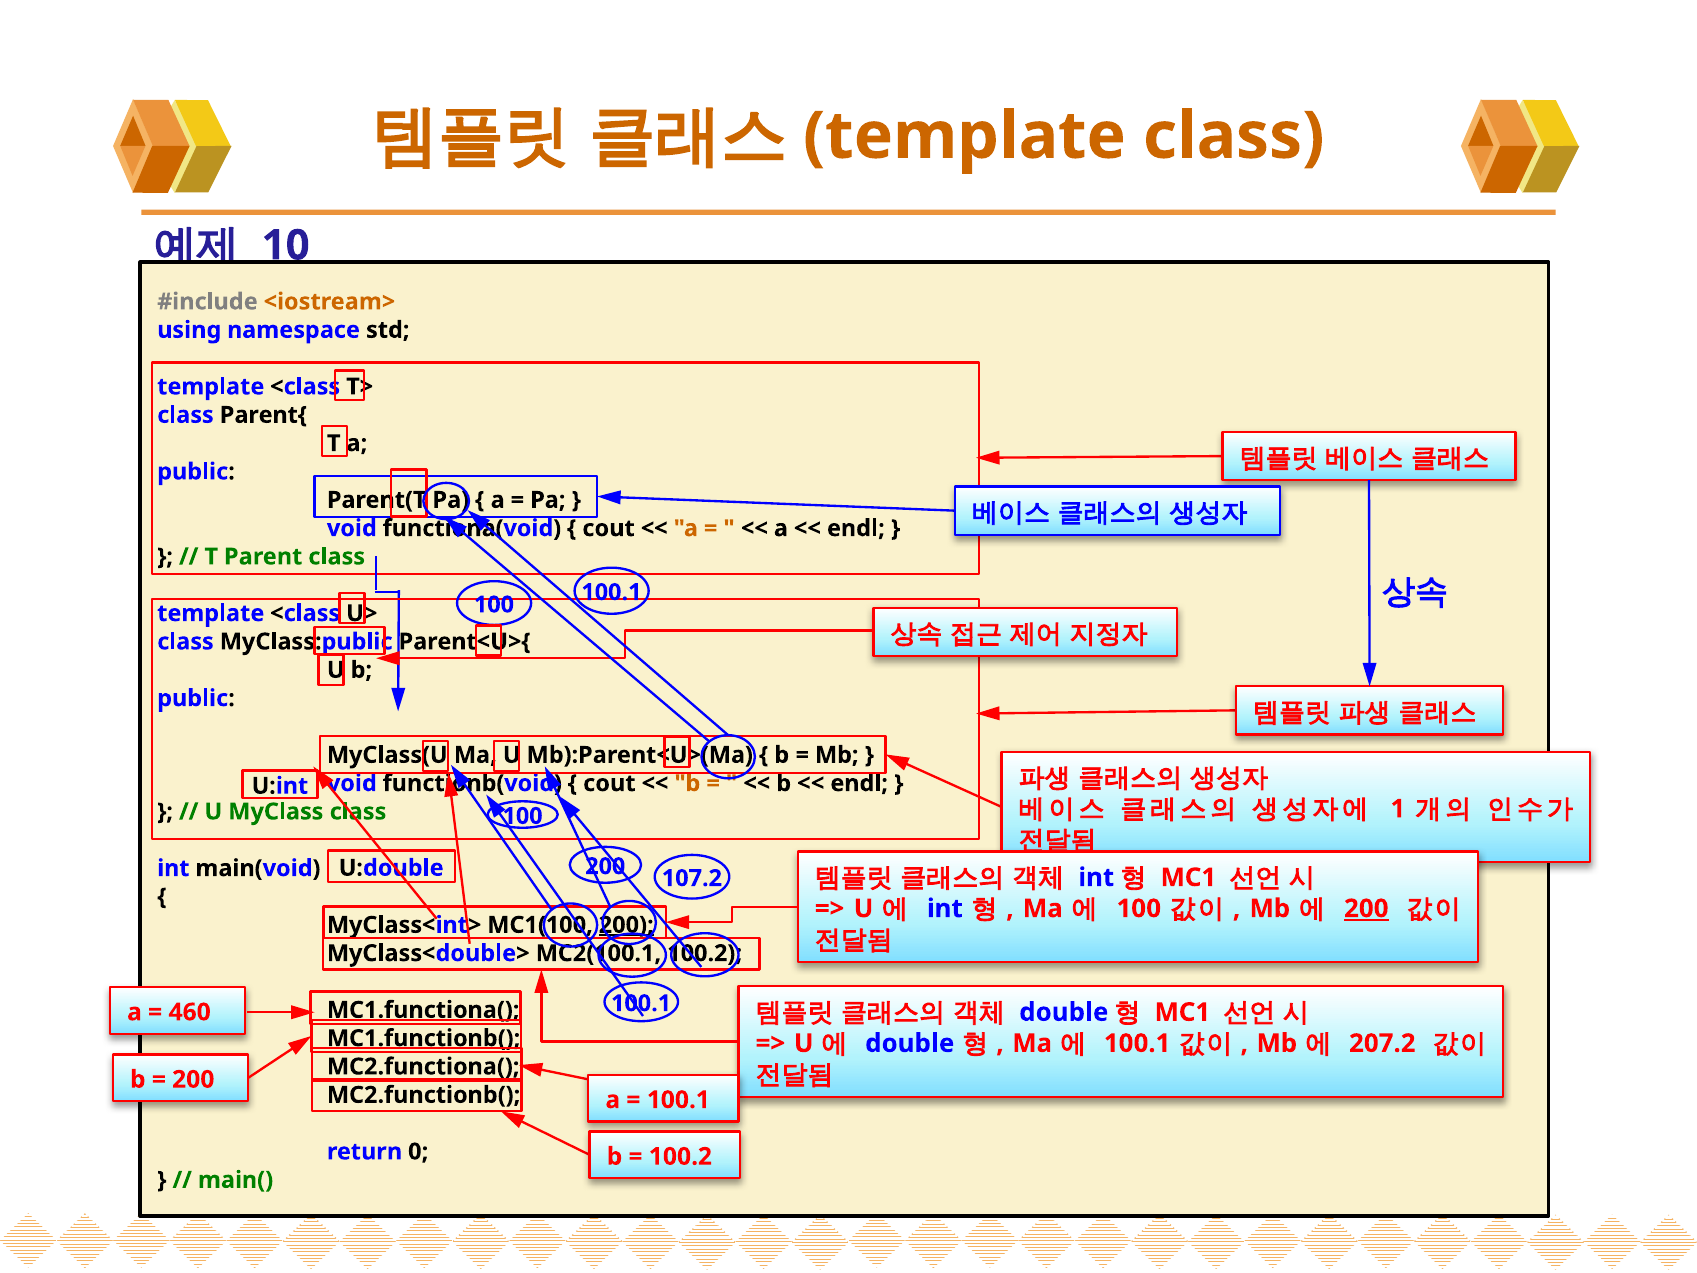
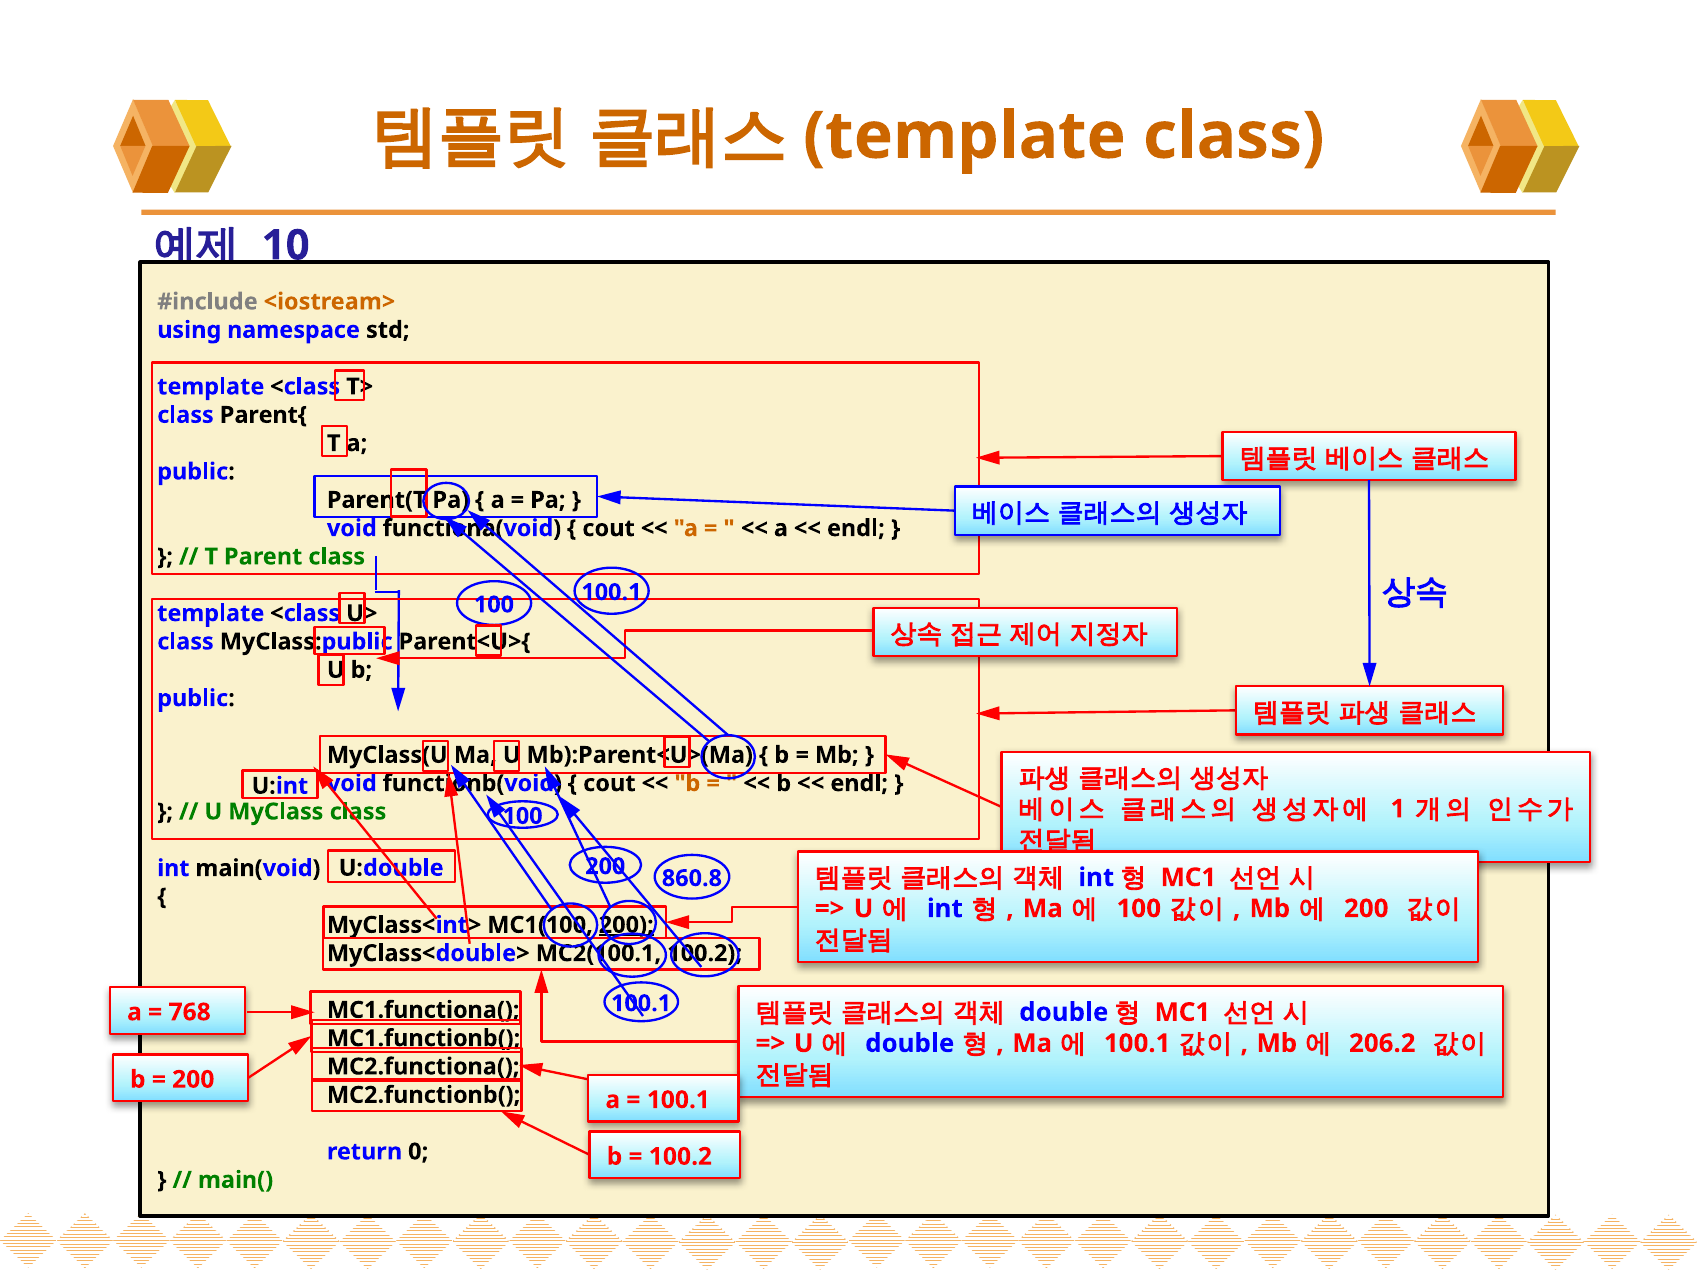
107.2: 107.2 -> 860.8
200 at (1366, 908) underline: present -> none
460: 460 -> 768
207.2: 207.2 -> 206.2
